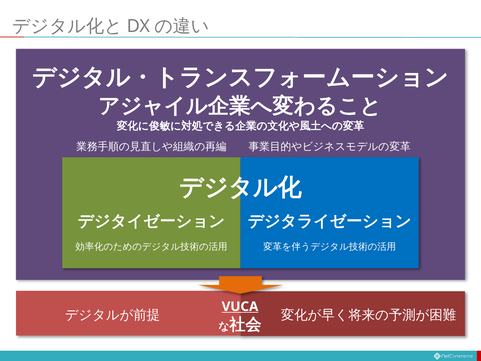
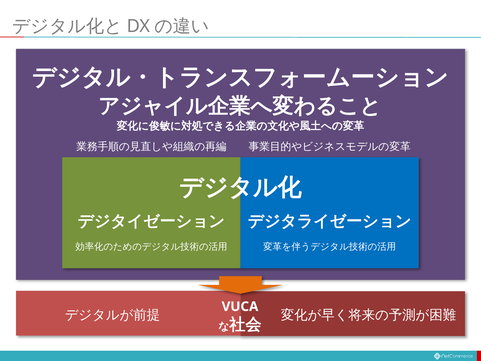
VUCA underline: present -> none
